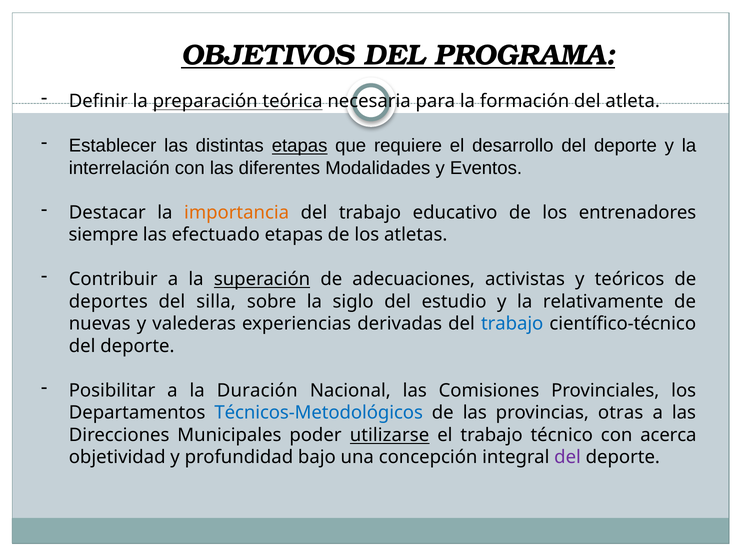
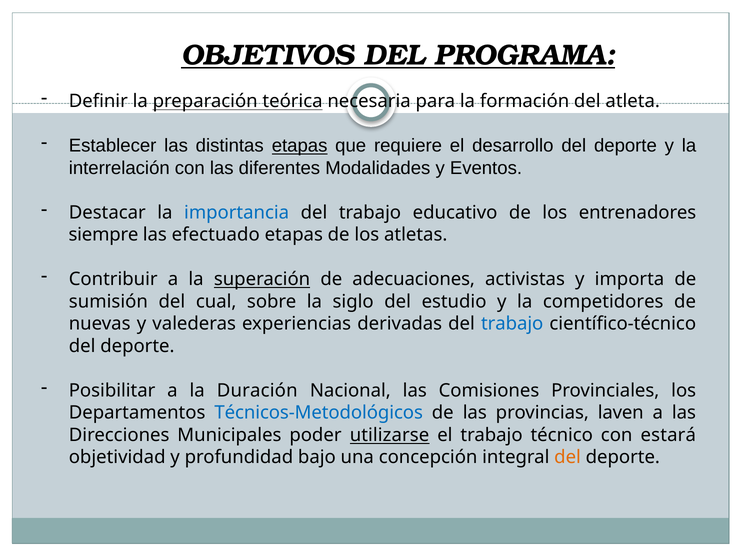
importancia colour: orange -> blue
teóricos: teóricos -> importa
deportes: deportes -> sumisión
silla: silla -> cual
relativamente: relativamente -> competidores
otras: otras -> laven
acerca: acerca -> estará
del at (568, 458) colour: purple -> orange
